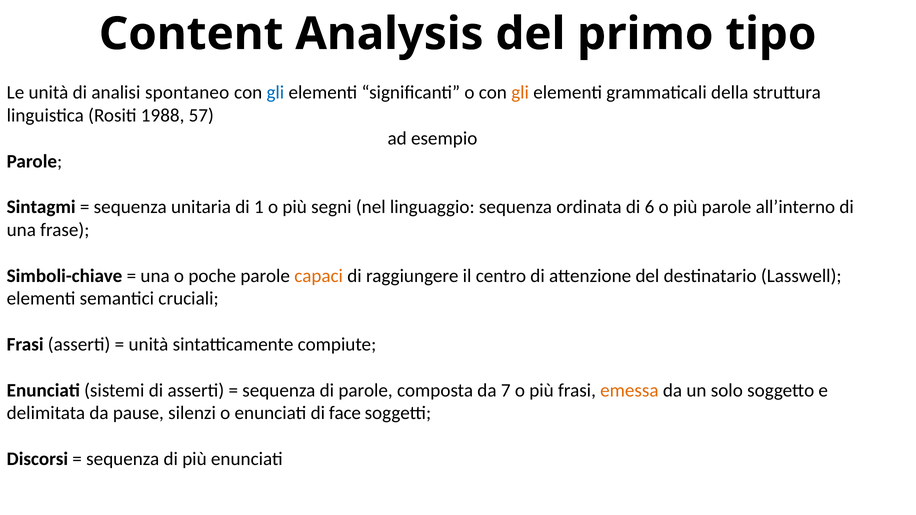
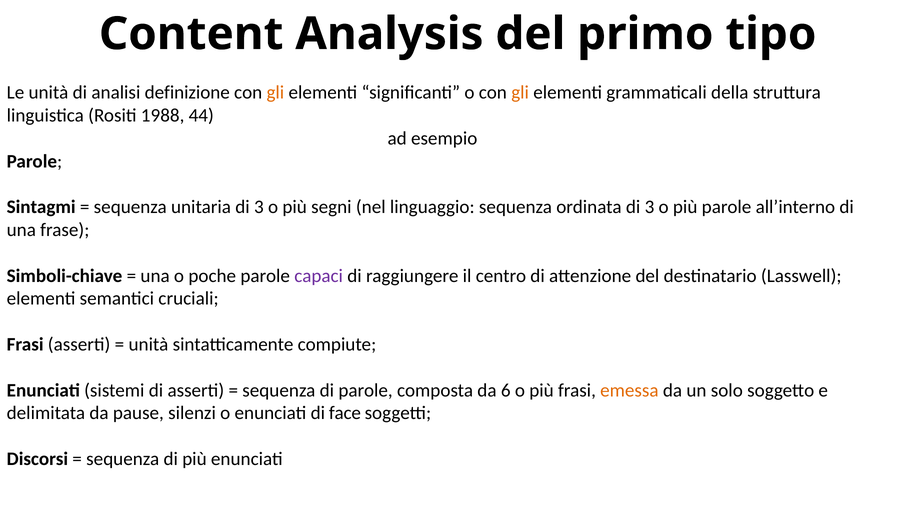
spontaneo: spontaneo -> definizione
gli at (275, 93) colour: blue -> orange
57: 57 -> 44
unitaria di 1: 1 -> 3
ordinata di 6: 6 -> 3
capaci colour: orange -> purple
7: 7 -> 6
